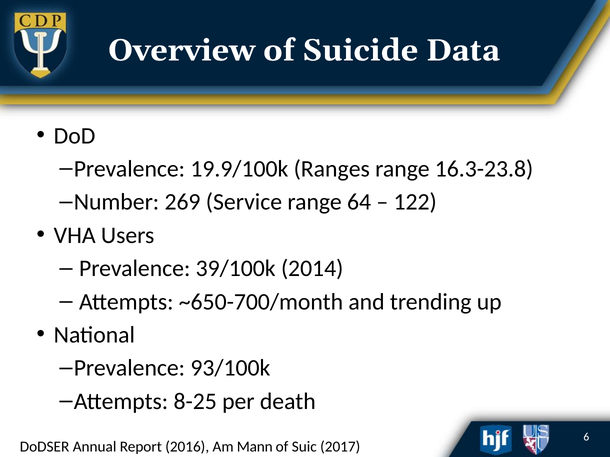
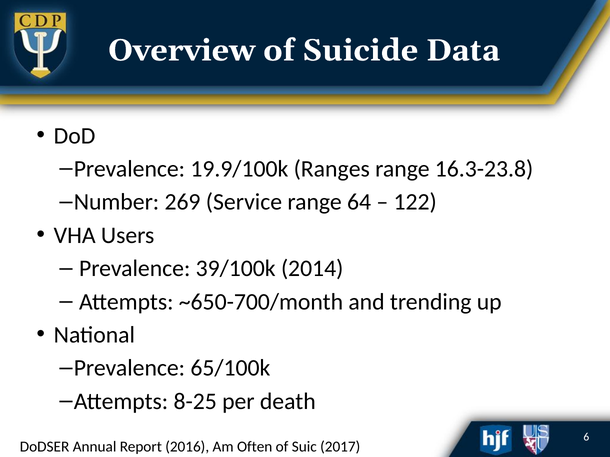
93/100k: 93/100k -> 65/100k
Mann: Mann -> Often
